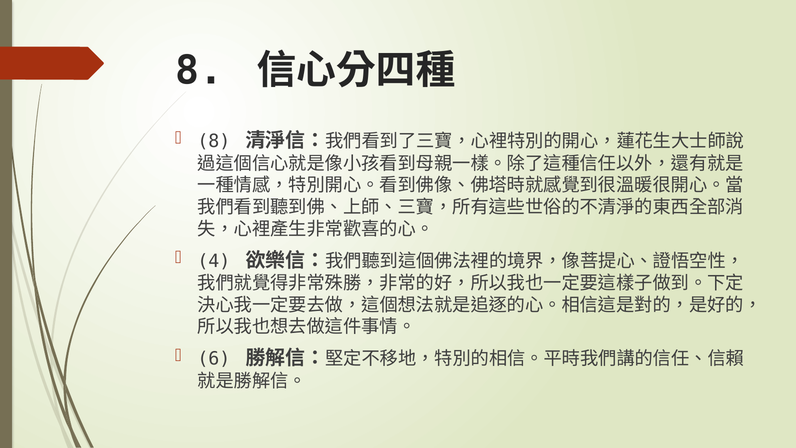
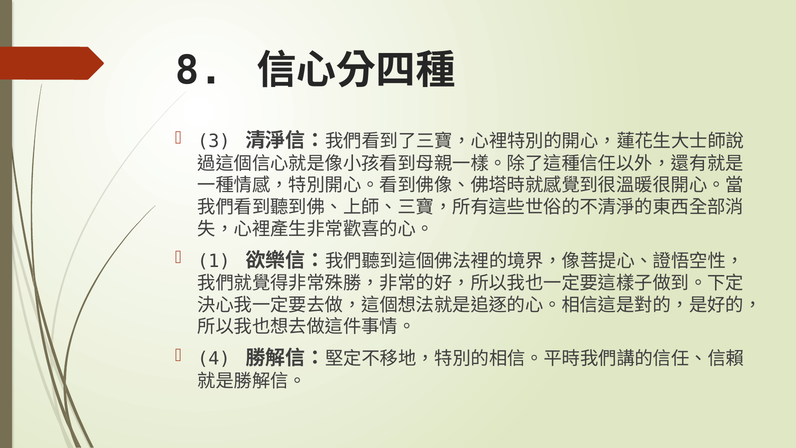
8 at (214, 141): 8 -> 3
4: 4 -> 1
6: 6 -> 4
